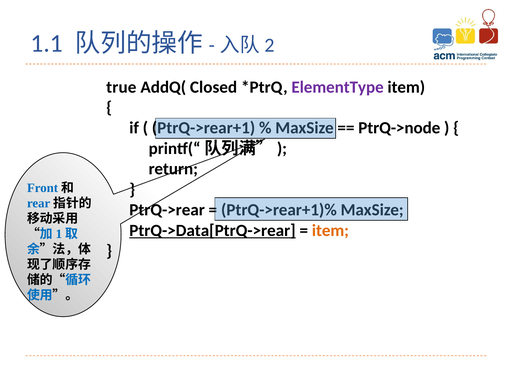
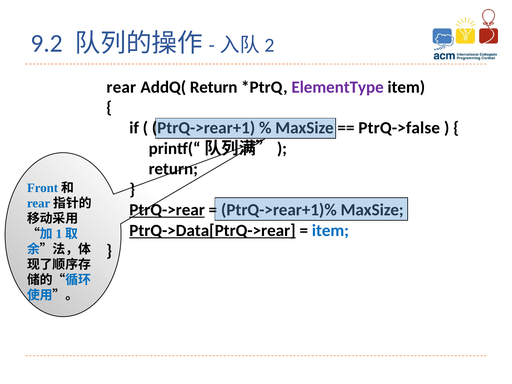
1.1: 1.1 -> 9.2
true: true -> rear
AddQ( Closed: Closed -> Return
PtrQ->node: PtrQ->node -> PtrQ->false
PtrQ->rear underline: none -> present
item at (330, 230) colour: orange -> blue
